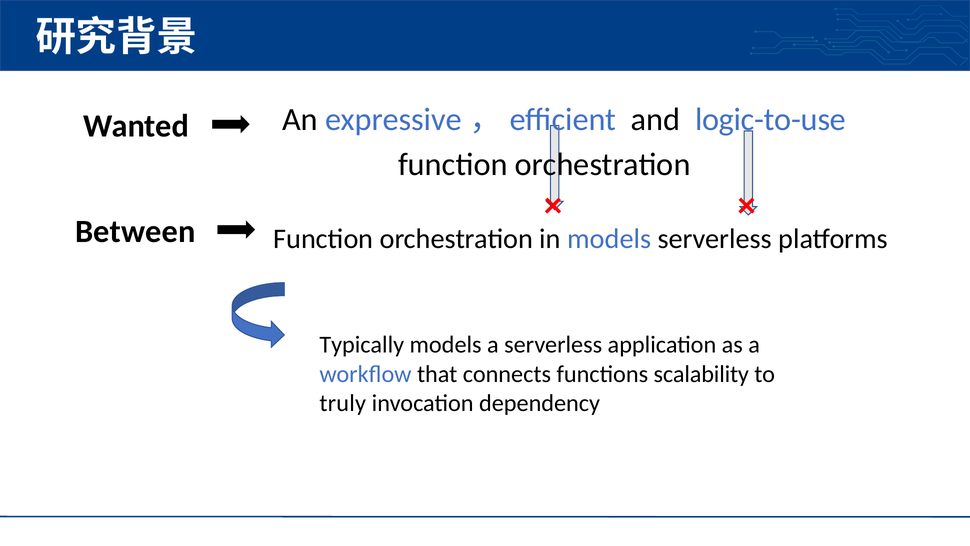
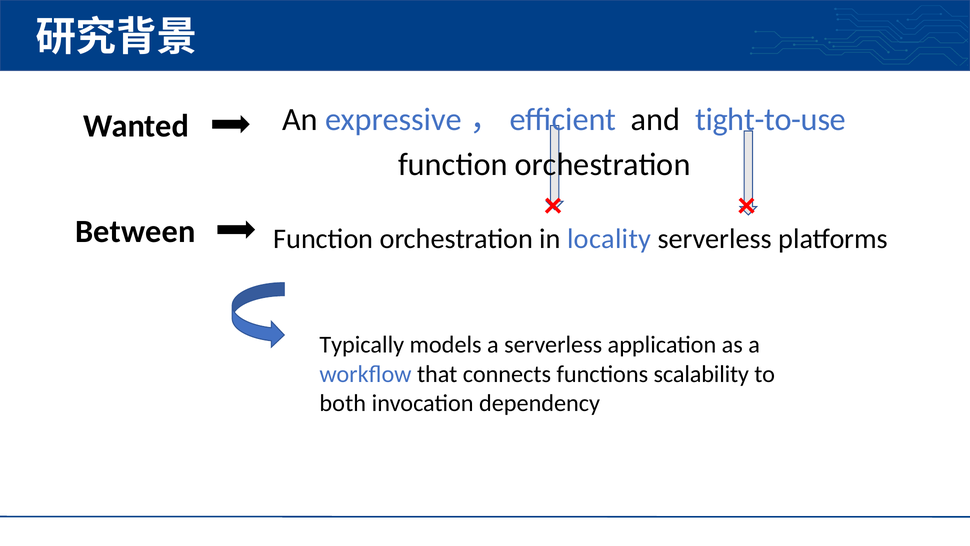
logic-to-use: logic-to-use -> tight-to-use
in models: models -> locality
truly: truly -> both
